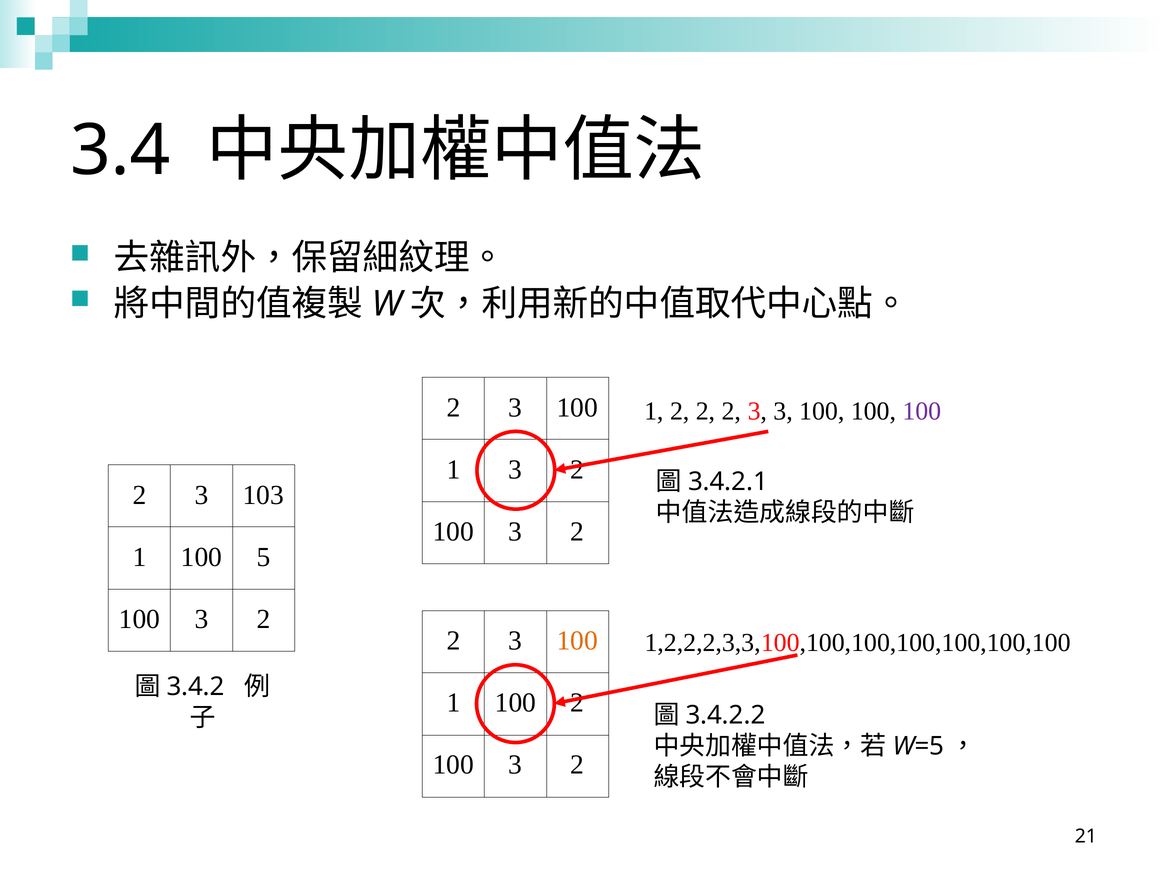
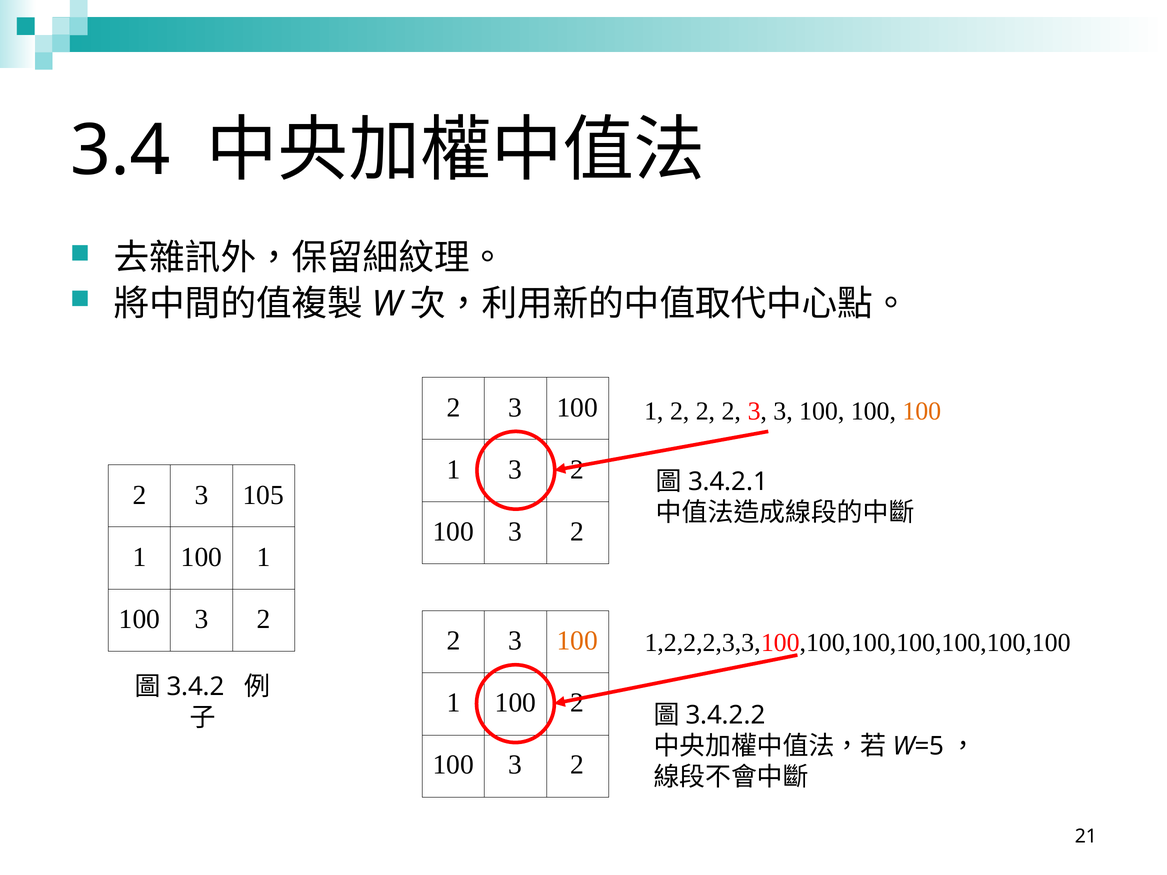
100 at (922, 411) colour: purple -> orange
103: 103 -> 105
1 5: 5 -> 1
